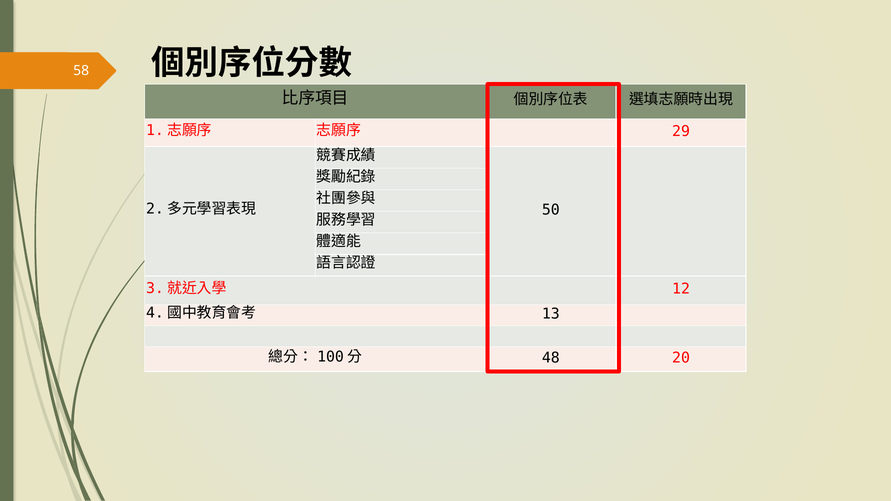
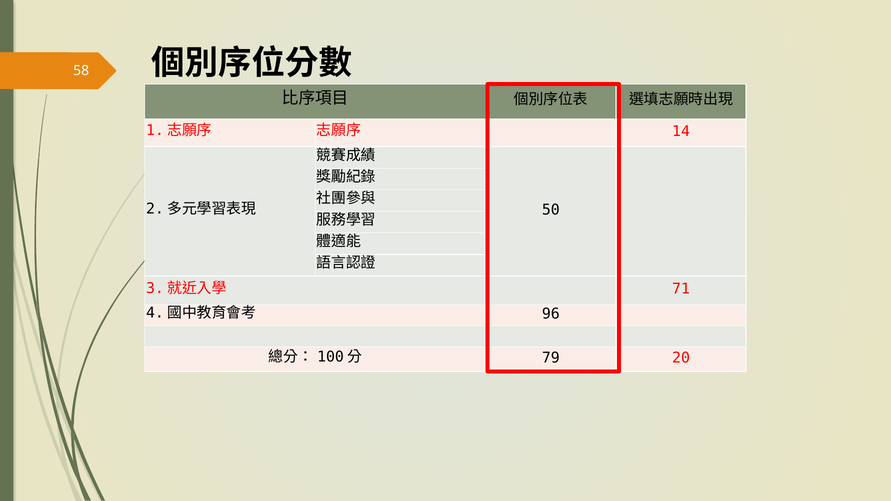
29: 29 -> 14
12: 12 -> 71
13: 13 -> 96
48: 48 -> 79
